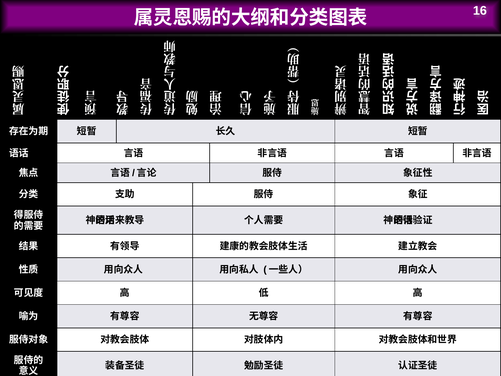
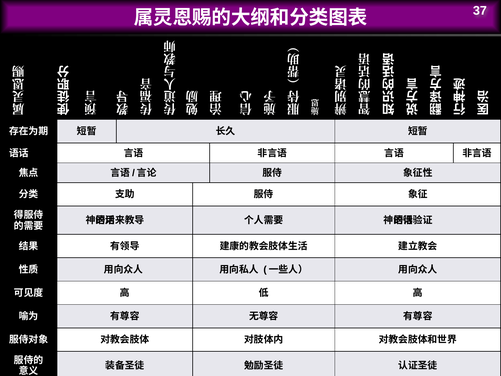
16: 16 -> 37
